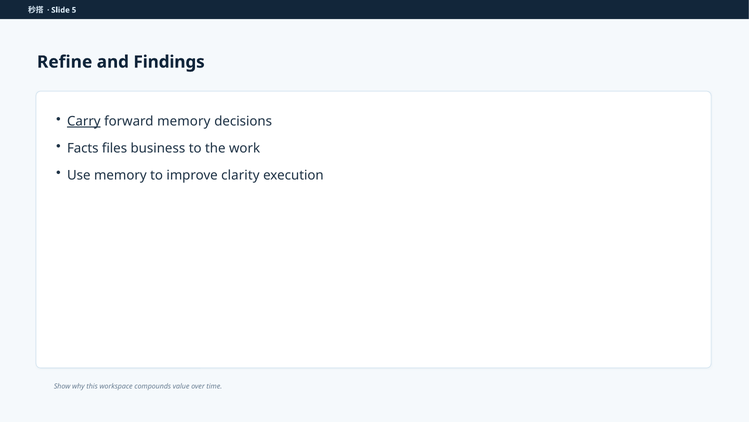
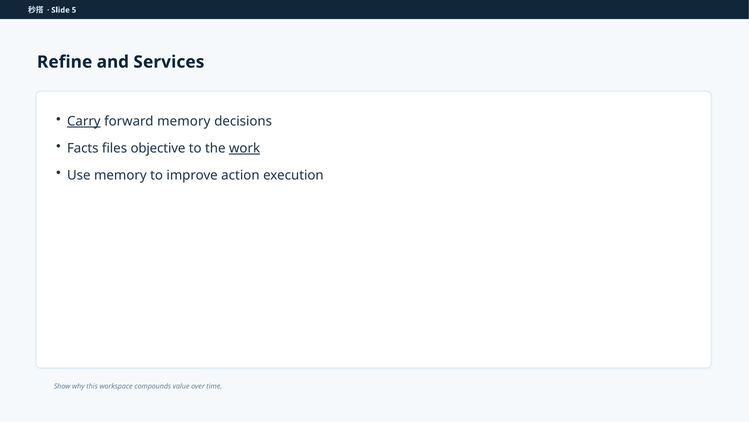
Findings: Findings -> Services
business: business -> objective
work underline: none -> present
clarity: clarity -> action
